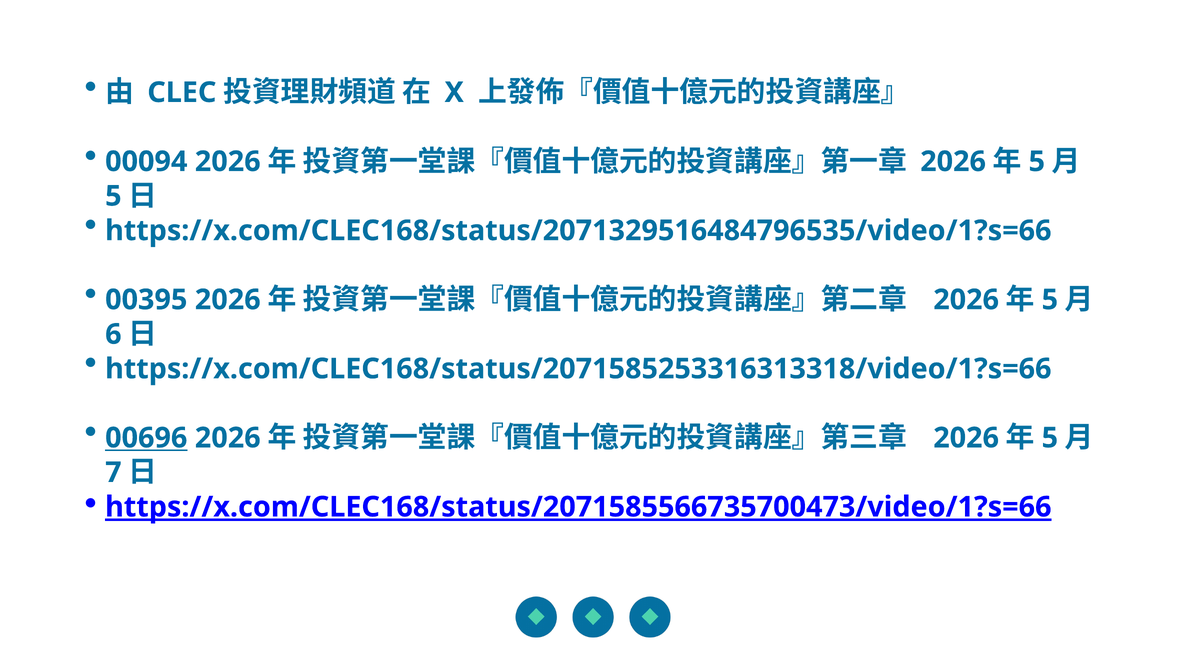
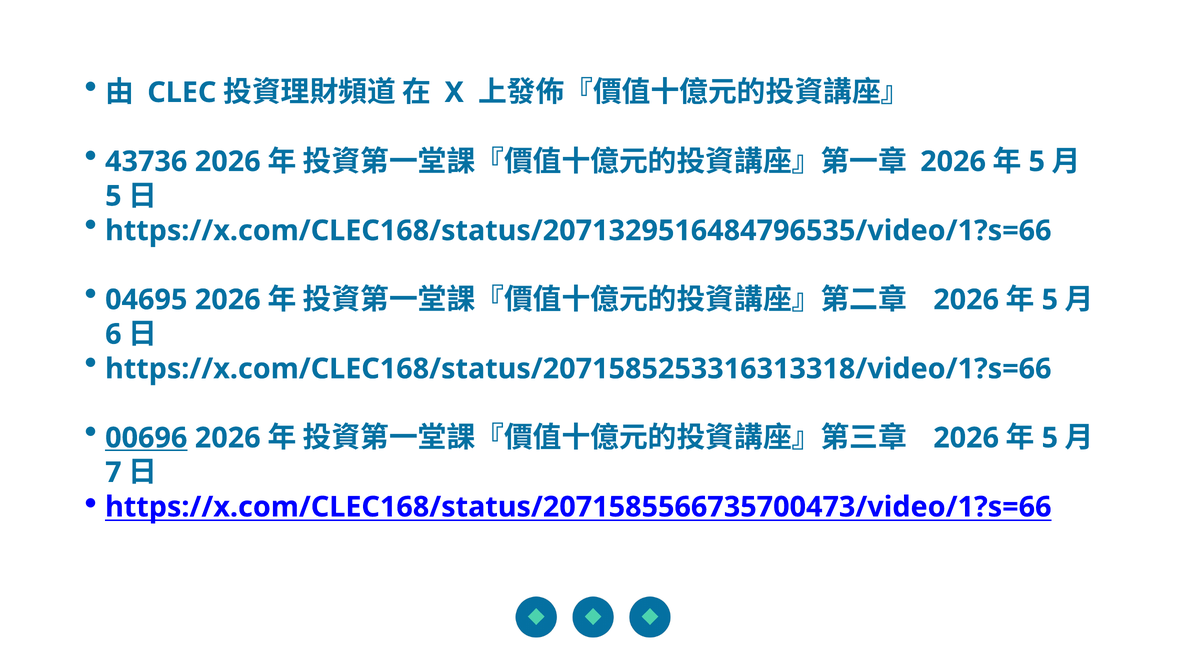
00094: 00094 -> 43736
00395: 00395 -> 04695
https://x.com/CLEC168/status/2071585566735700473/video/1?s=66 underline: present -> none
